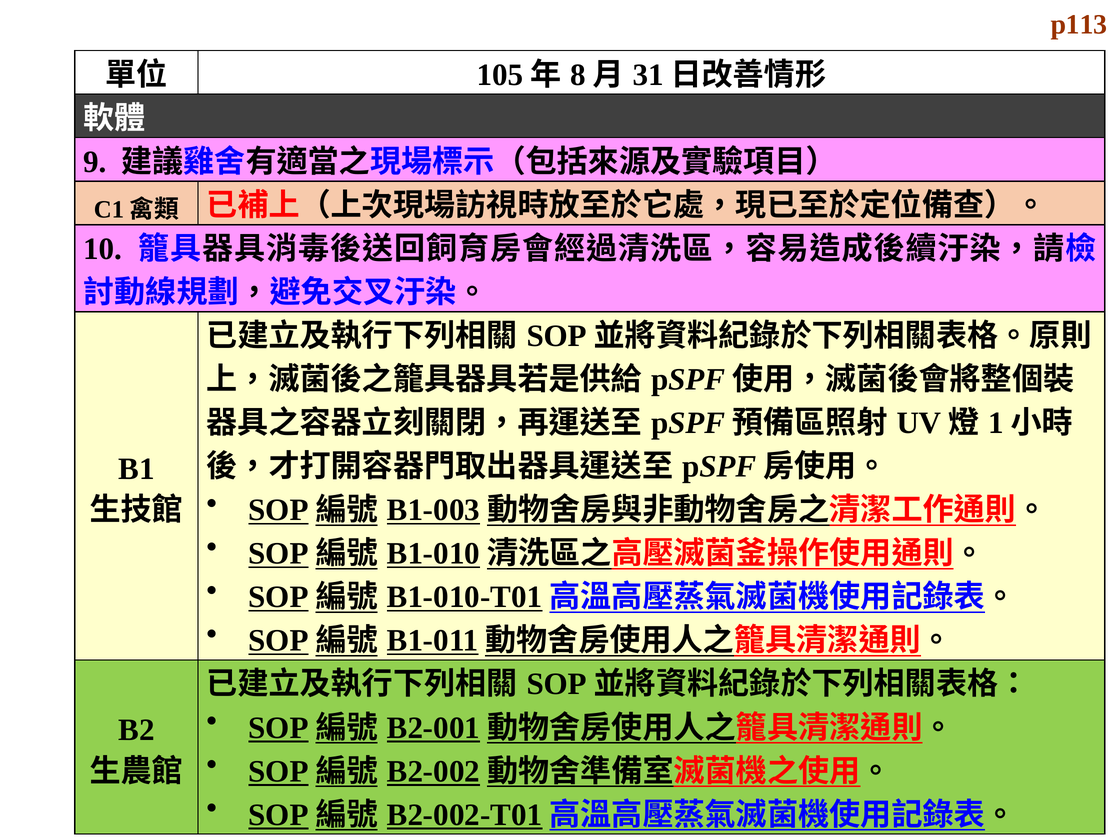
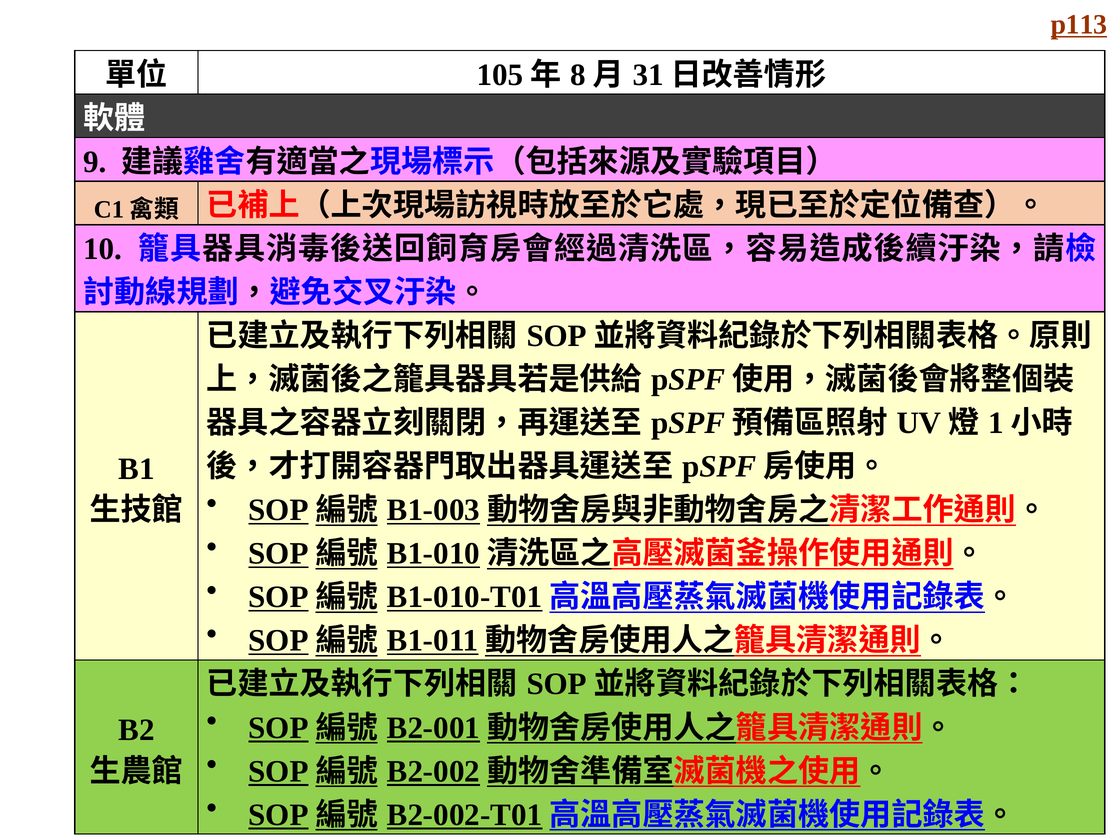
p113 underline: none -> present
